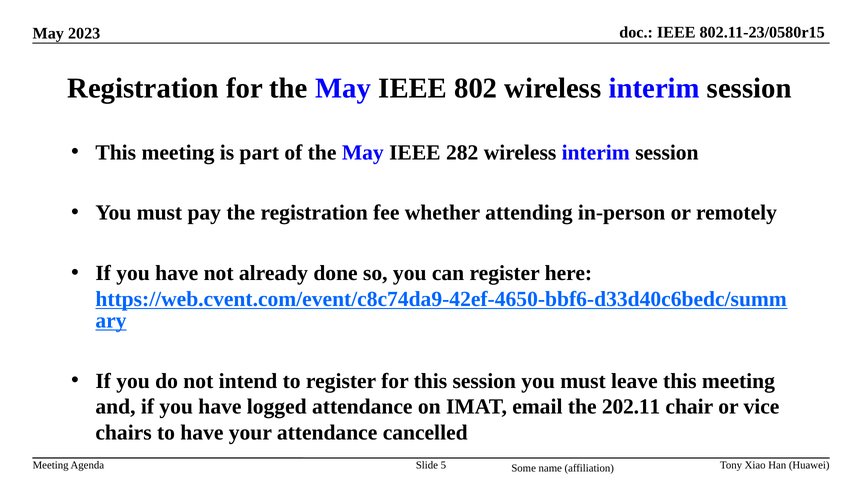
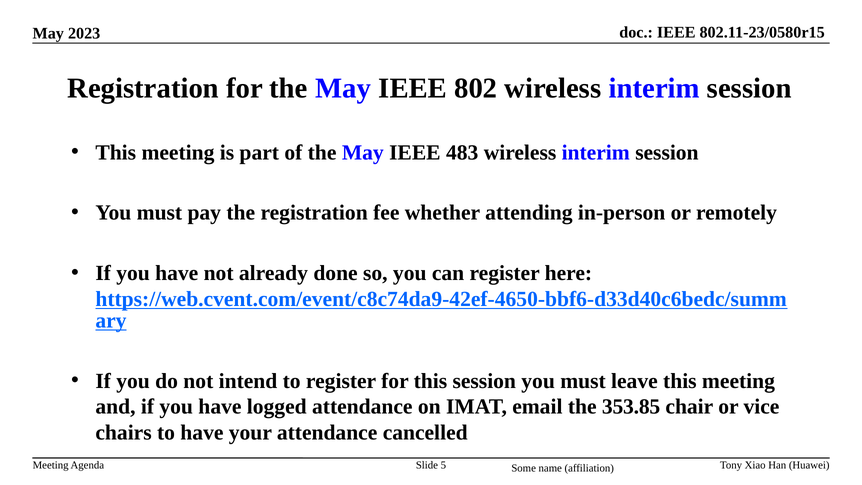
282: 282 -> 483
202.11: 202.11 -> 353.85
